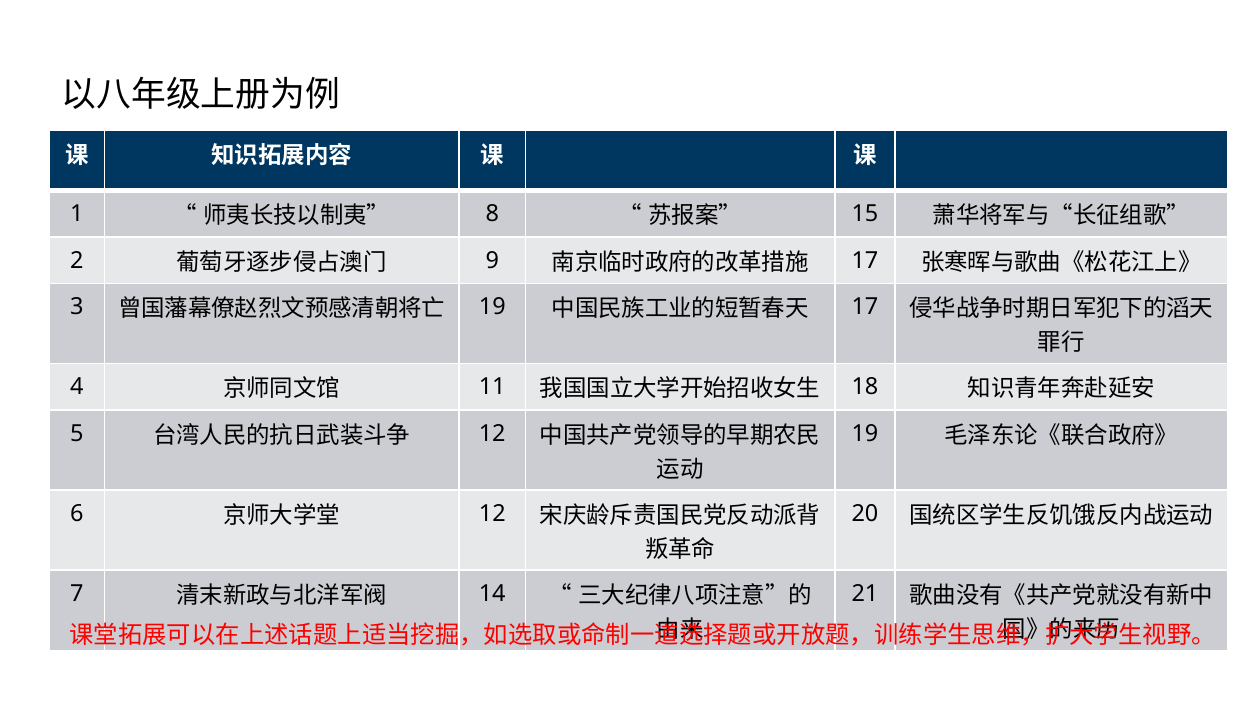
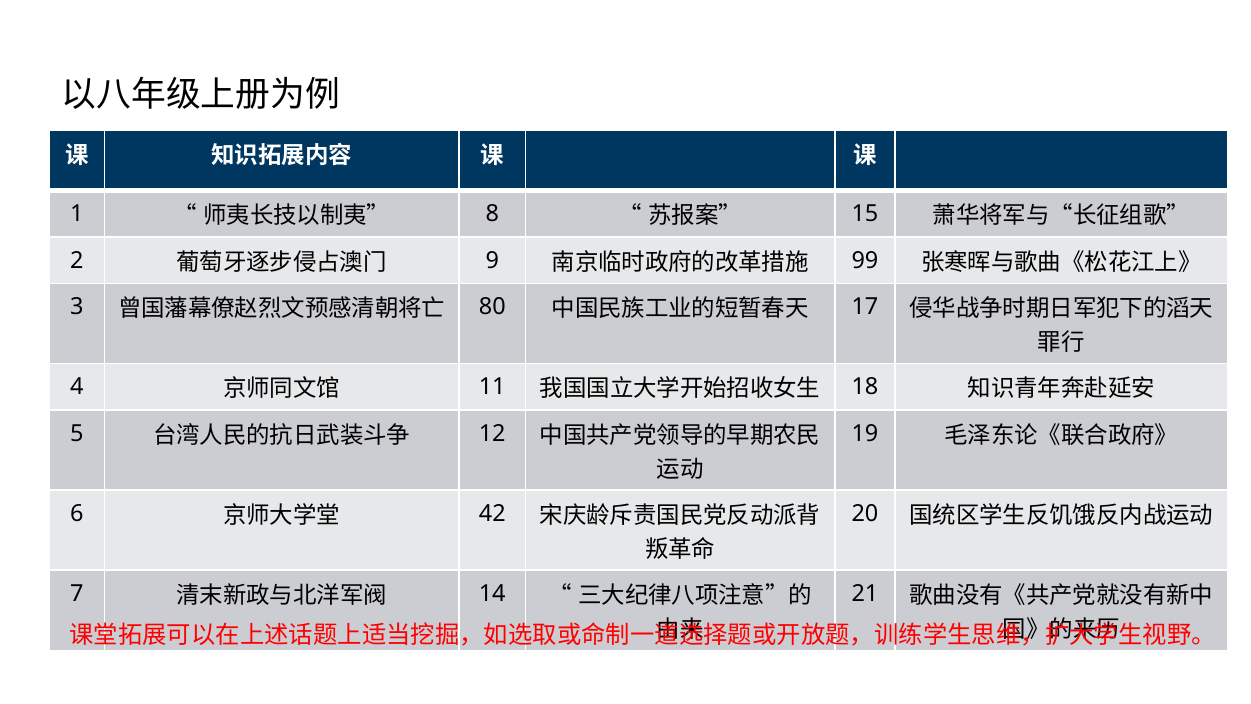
17 at (865, 260): 17 -> 99
19 at (492, 307): 19 -> 80
12 at (492, 513): 12 -> 42
